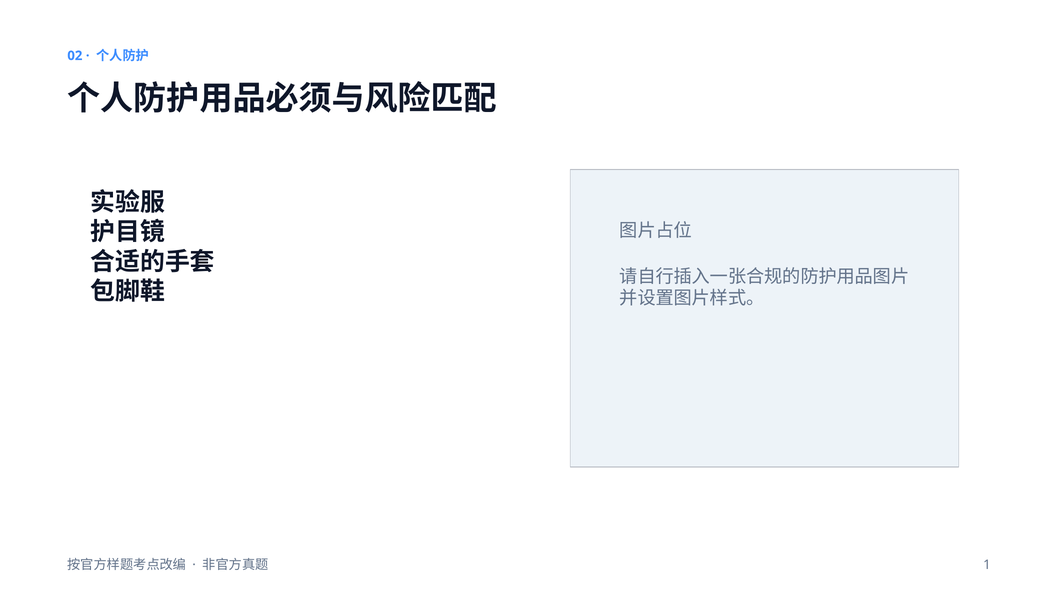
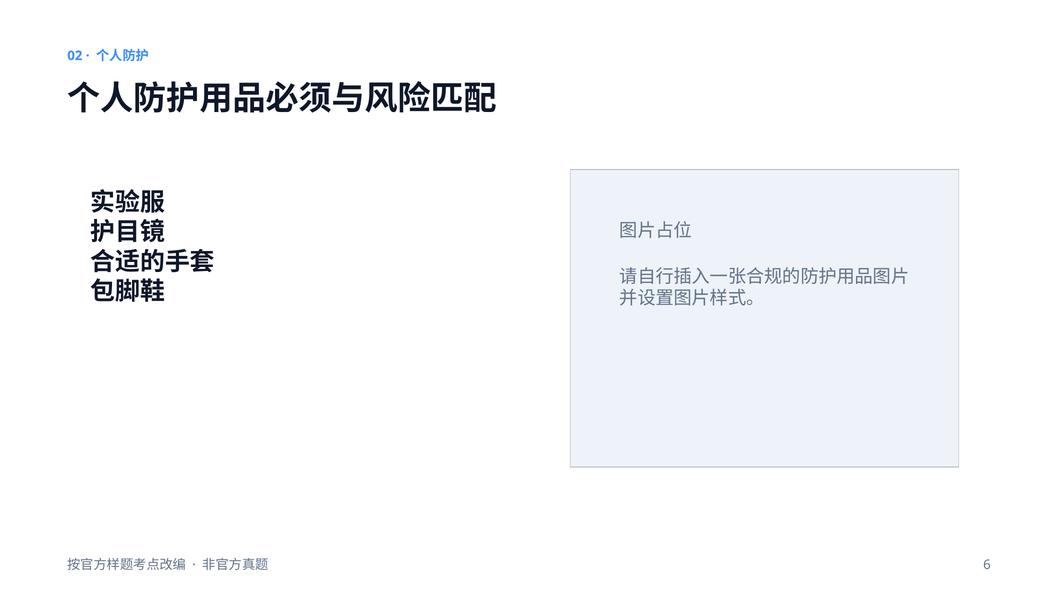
1: 1 -> 6
